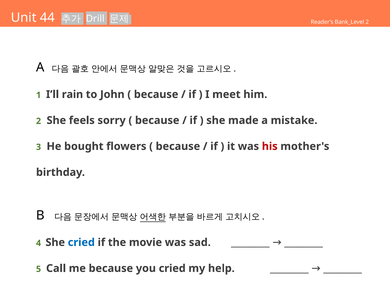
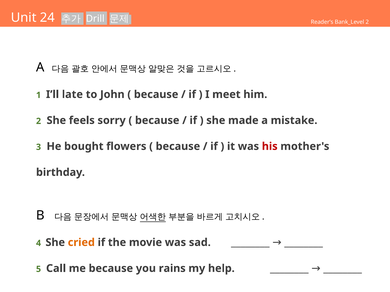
44: 44 -> 24
rain: rain -> late
cried at (81, 243) colour: blue -> orange
you cried: cried -> rains
